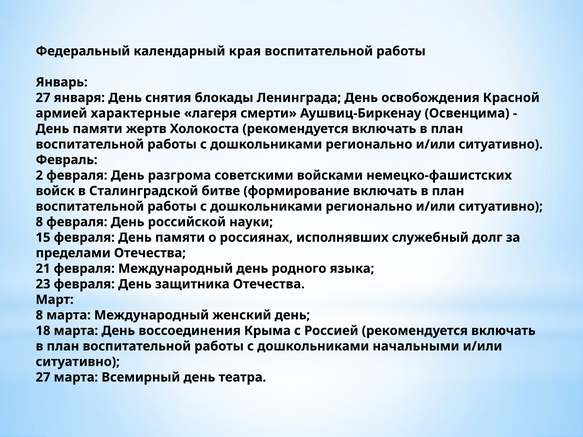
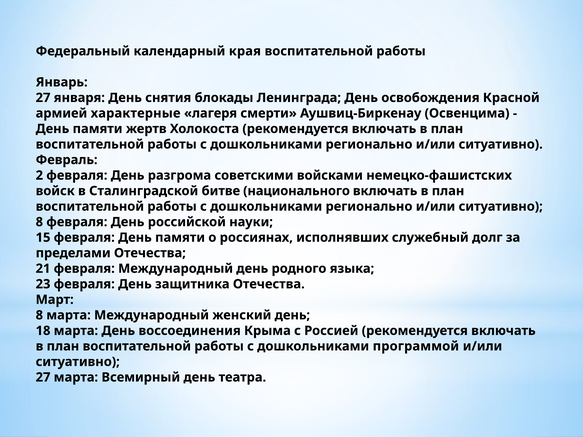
формирование: формирование -> национального
начальными: начальными -> программой
